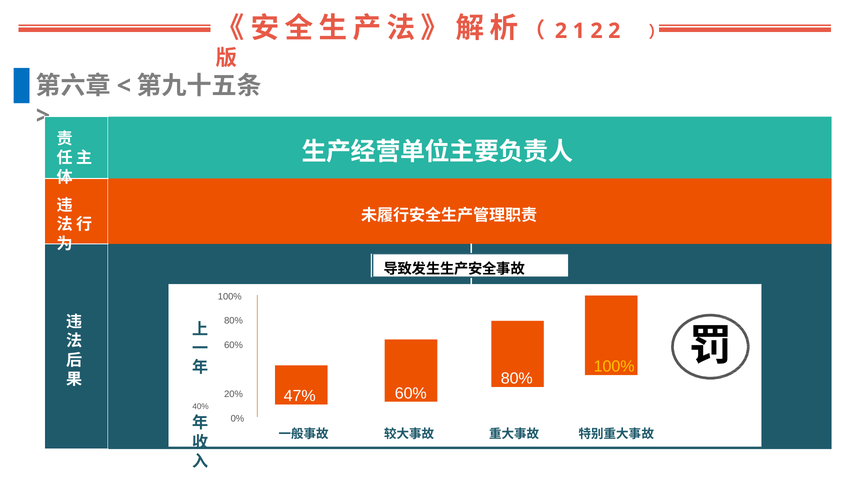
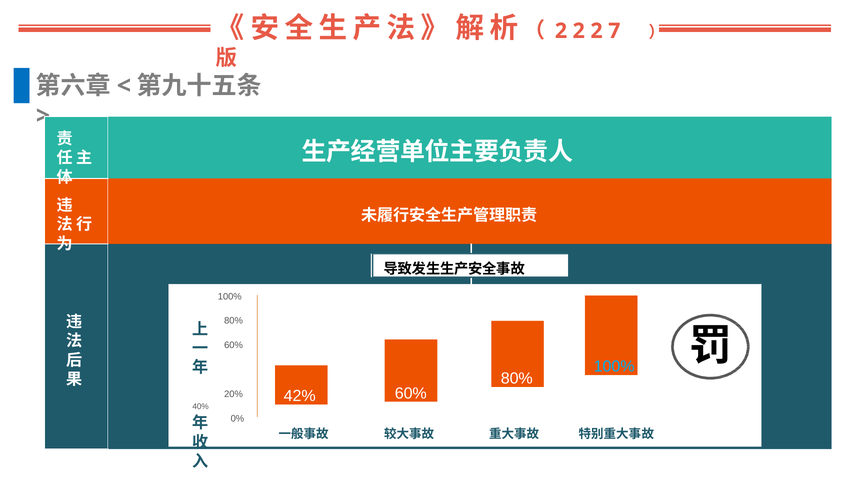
1 at (579, 31): 1 -> 2
2 2: 2 -> 7
100% at (614, 367) colour: yellow -> light blue
47%: 47% -> 42%
